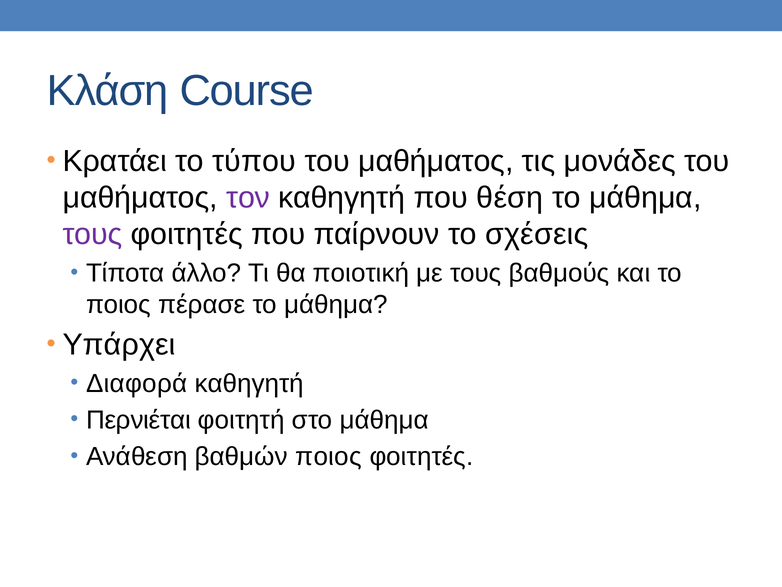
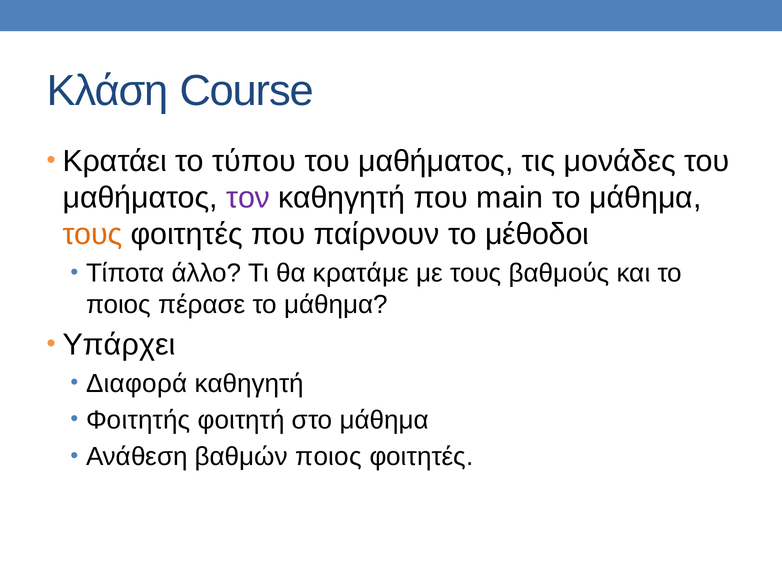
θέση: θέση -> main
τους at (92, 234) colour: purple -> orange
σχέσεις: σχέσεις -> μέθοδοι
ποιοτική: ποιοτική -> κρατάμε
Περνιέται: Περνιέται -> Φοιτητής
